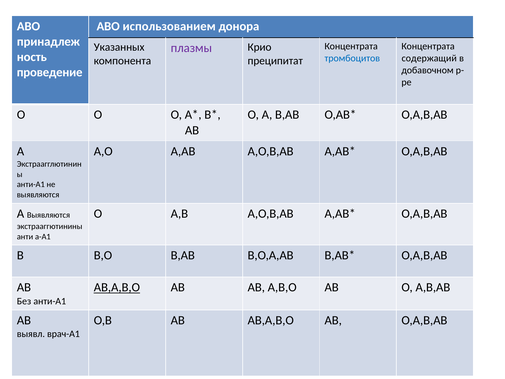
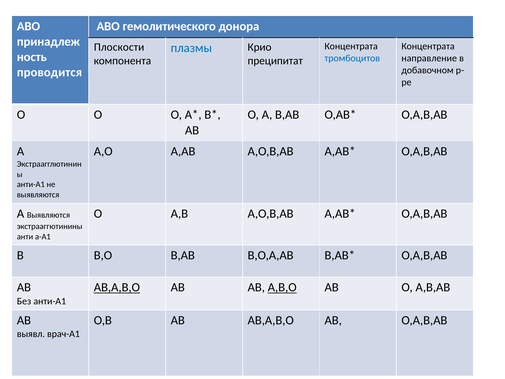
использованием: использованием -> гемолитического
Указанных: Указанных -> Плоскости
плазмы colour: purple -> blue
содержащий: содержащий -> направление
проведение: проведение -> проводится
А,В,О underline: none -> present
